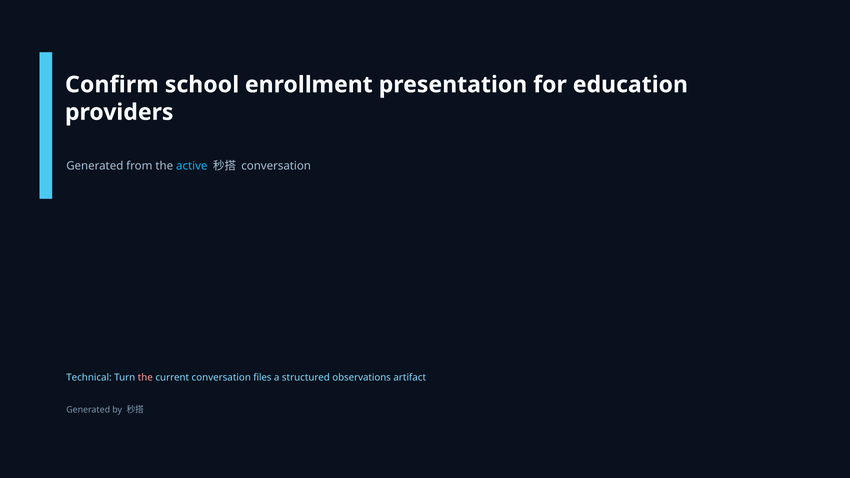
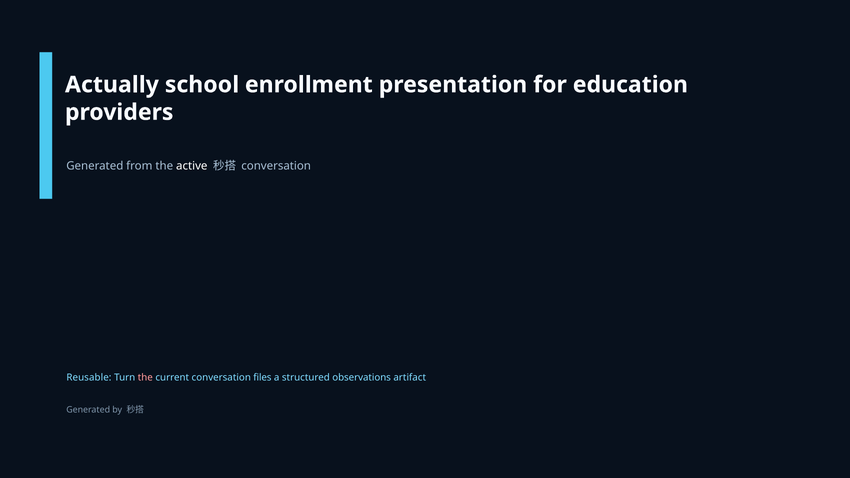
Confirm: Confirm -> Actually
active colour: light blue -> white
Technical: Technical -> Reusable
